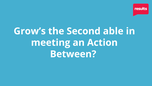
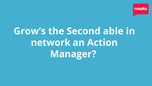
meeting: meeting -> network
Between: Between -> Manager
